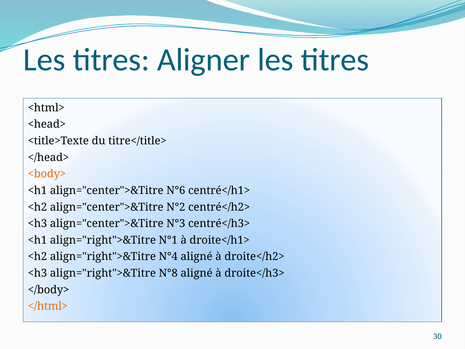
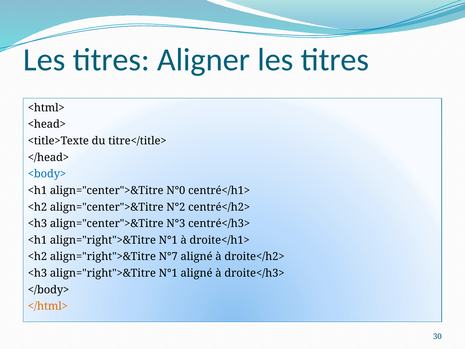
<body> colour: orange -> blue
N°6: N°6 -> N°0
N°4: N°4 -> N°7
<h3 align="right">&Titre N°8: N°8 -> N°1
